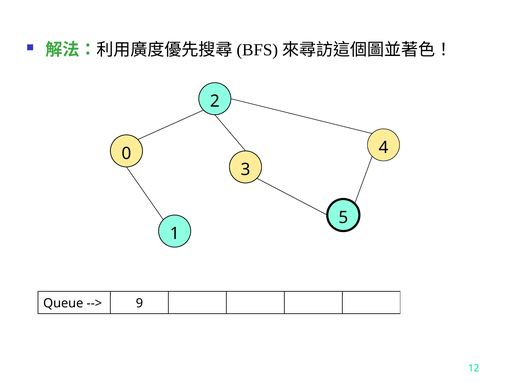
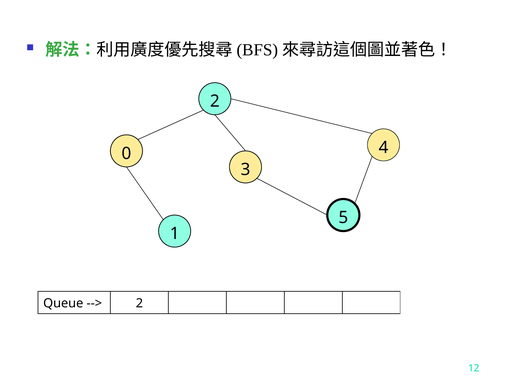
9 at (139, 304): 9 -> 2
